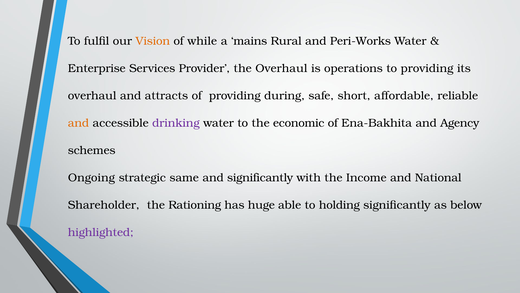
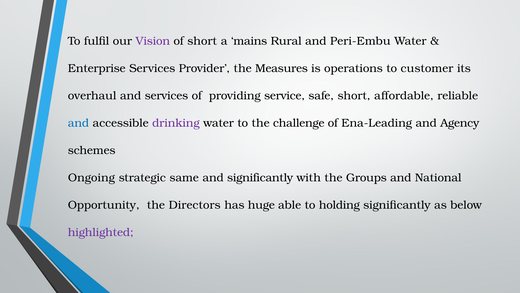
Vision colour: orange -> purple
of while: while -> short
Peri-Works: Peri-Works -> Peri-Embu
the Overhaul: Overhaul -> Measures
to providing: providing -> customer
and attracts: attracts -> services
during: during -> service
and at (78, 123) colour: orange -> blue
economic: economic -> challenge
Ena-Bakhita: Ena-Bakhita -> Ena-Leading
Income: Income -> Groups
Shareholder: Shareholder -> Opportunity
Rationing: Rationing -> Directors
